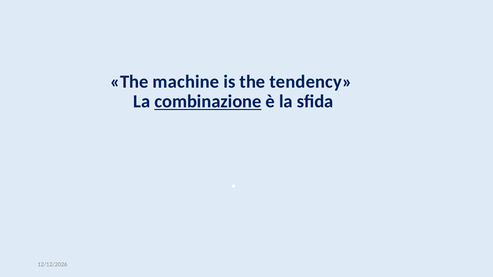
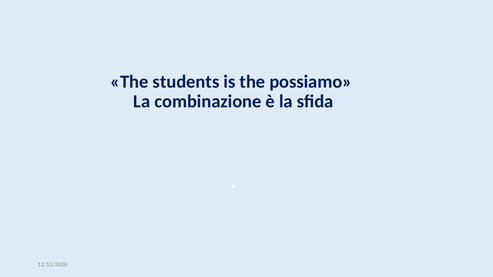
machine: machine -> students
tendency: tendency -> possiamo
combinazione underline: present -> none
